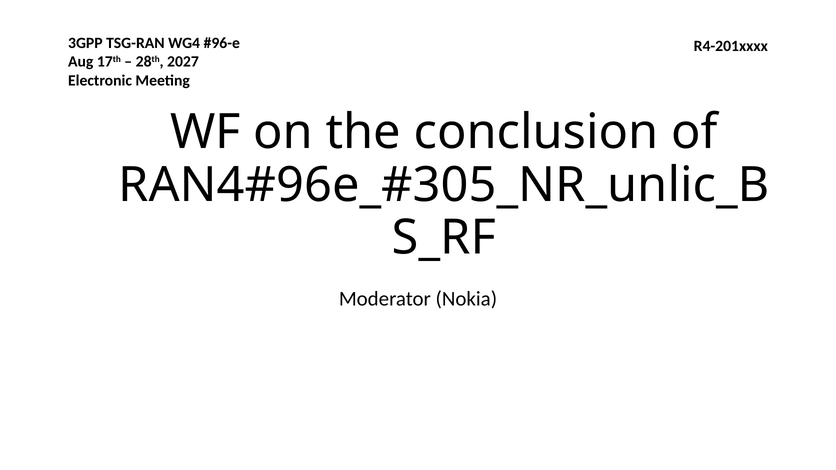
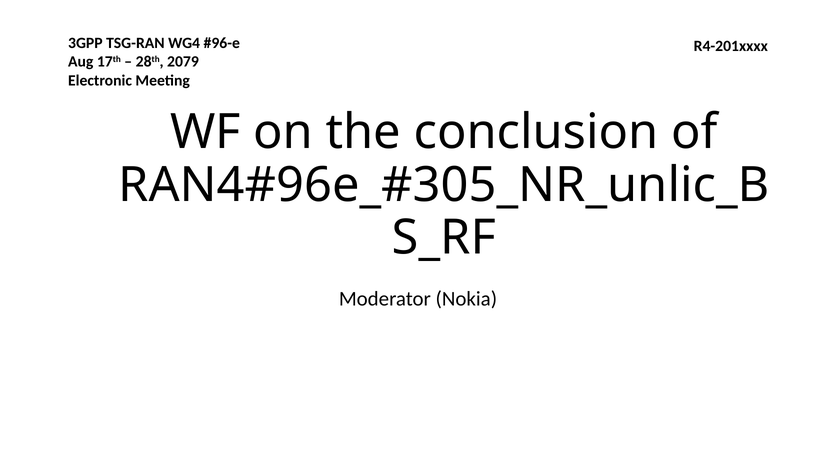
2027: 2027 -> 2079
